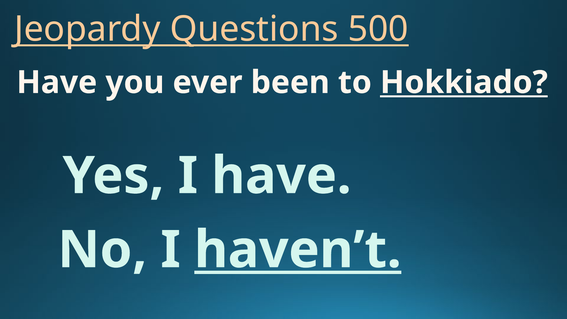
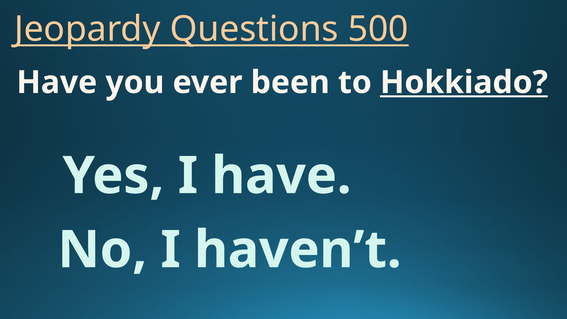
haven’t underline: present -> none
